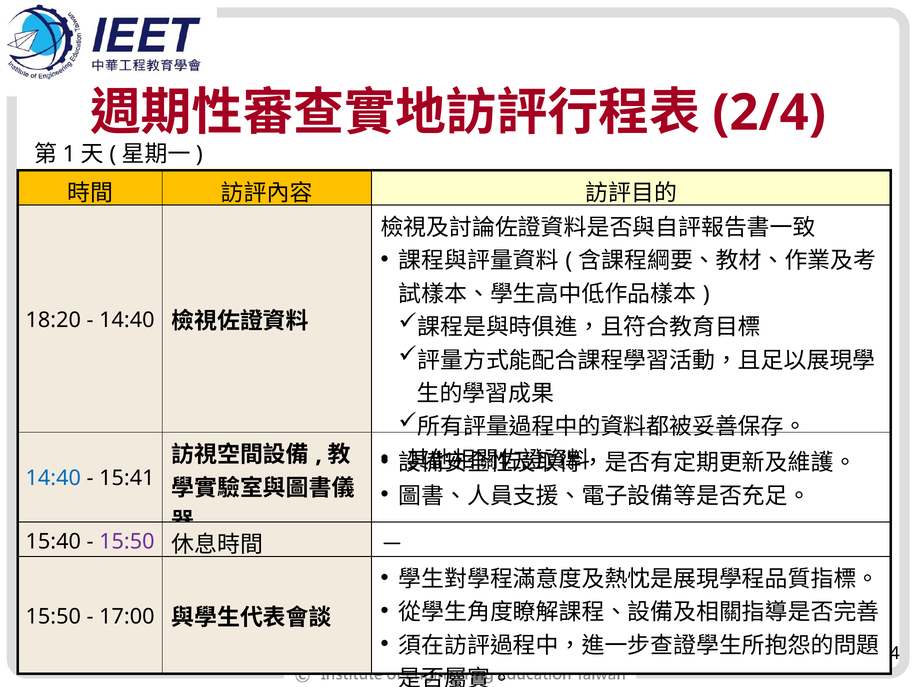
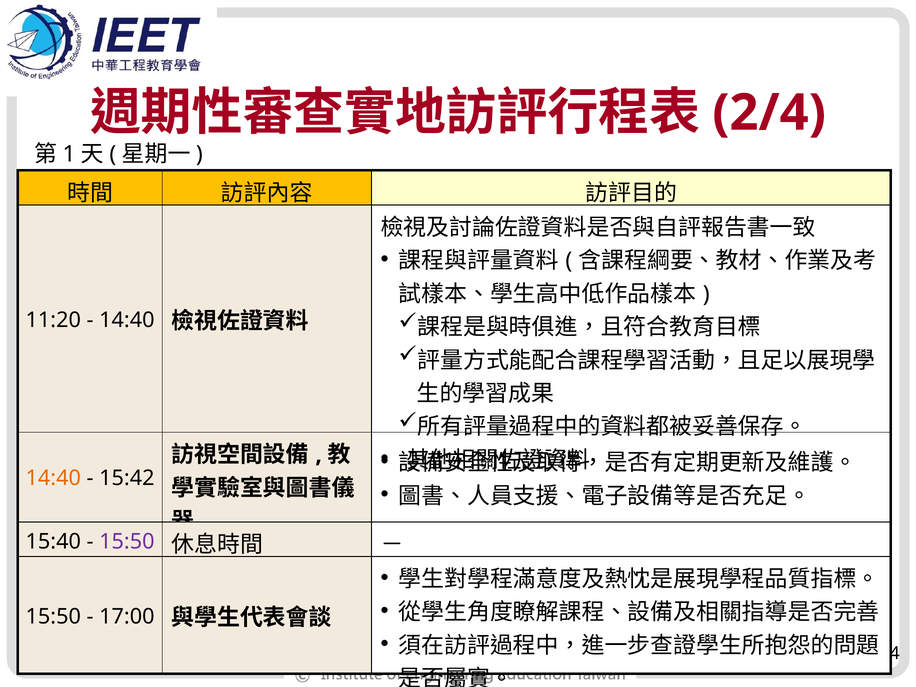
18:20: 18:20 -> 11:20
14:40 at (53, 478) colour: blue -> orange
15:41: 15:41 -> 15:42
